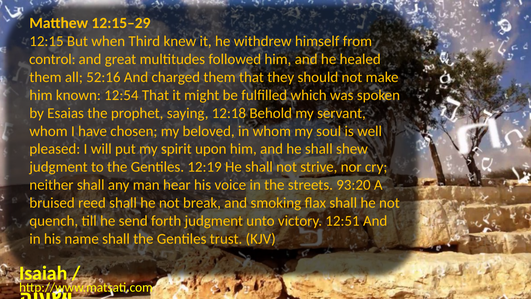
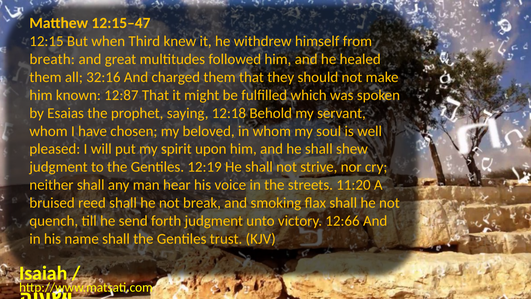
12:15–29: 12:15–29 -> 12:15–47
control: control -> breath
52:16: 52:16 -> 32:16
12:54: 12:54 -> 12:87
93:20: 93:20 -> 11:20
12:51: 12:51 -> 12:66
